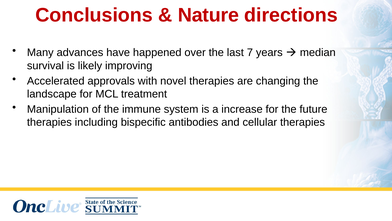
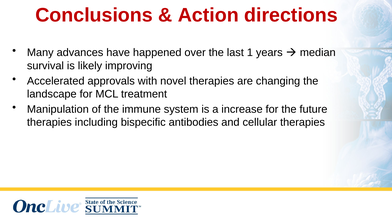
Nature: Nature -> Action
7: 7 -> 1
